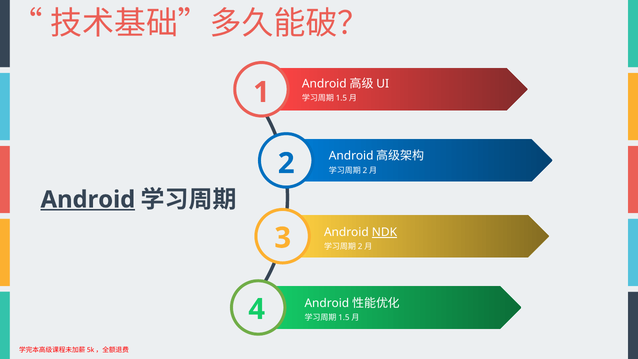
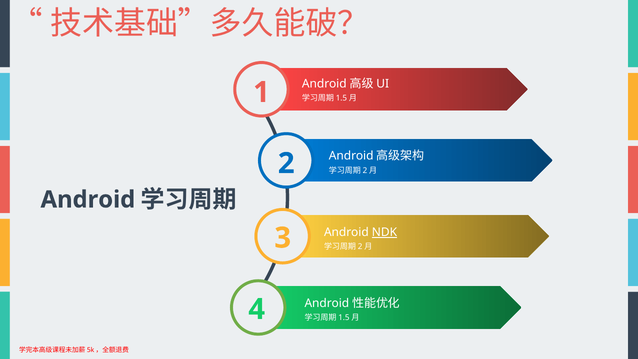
Android at (88, 200) underline: present -> none
